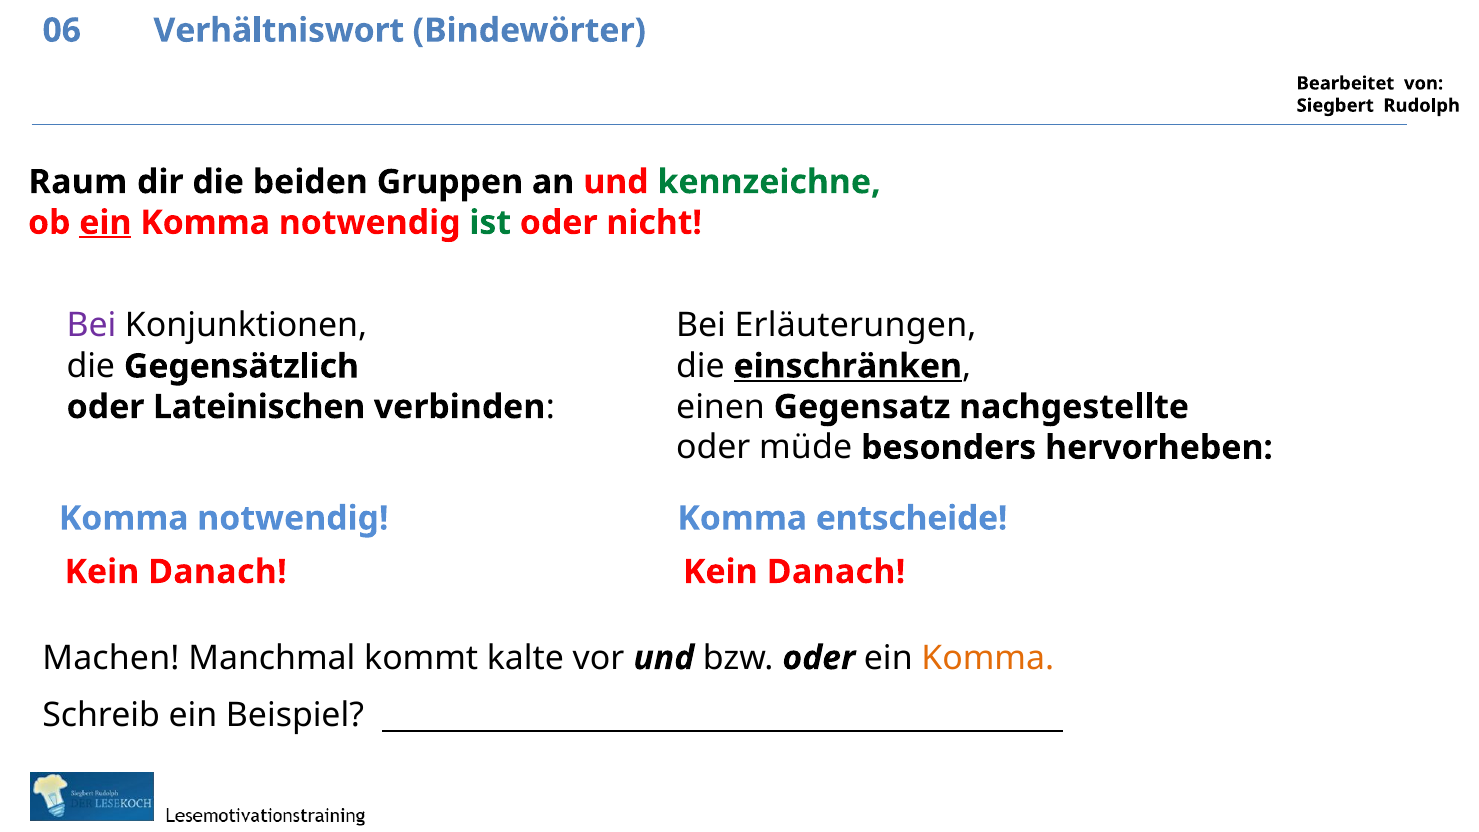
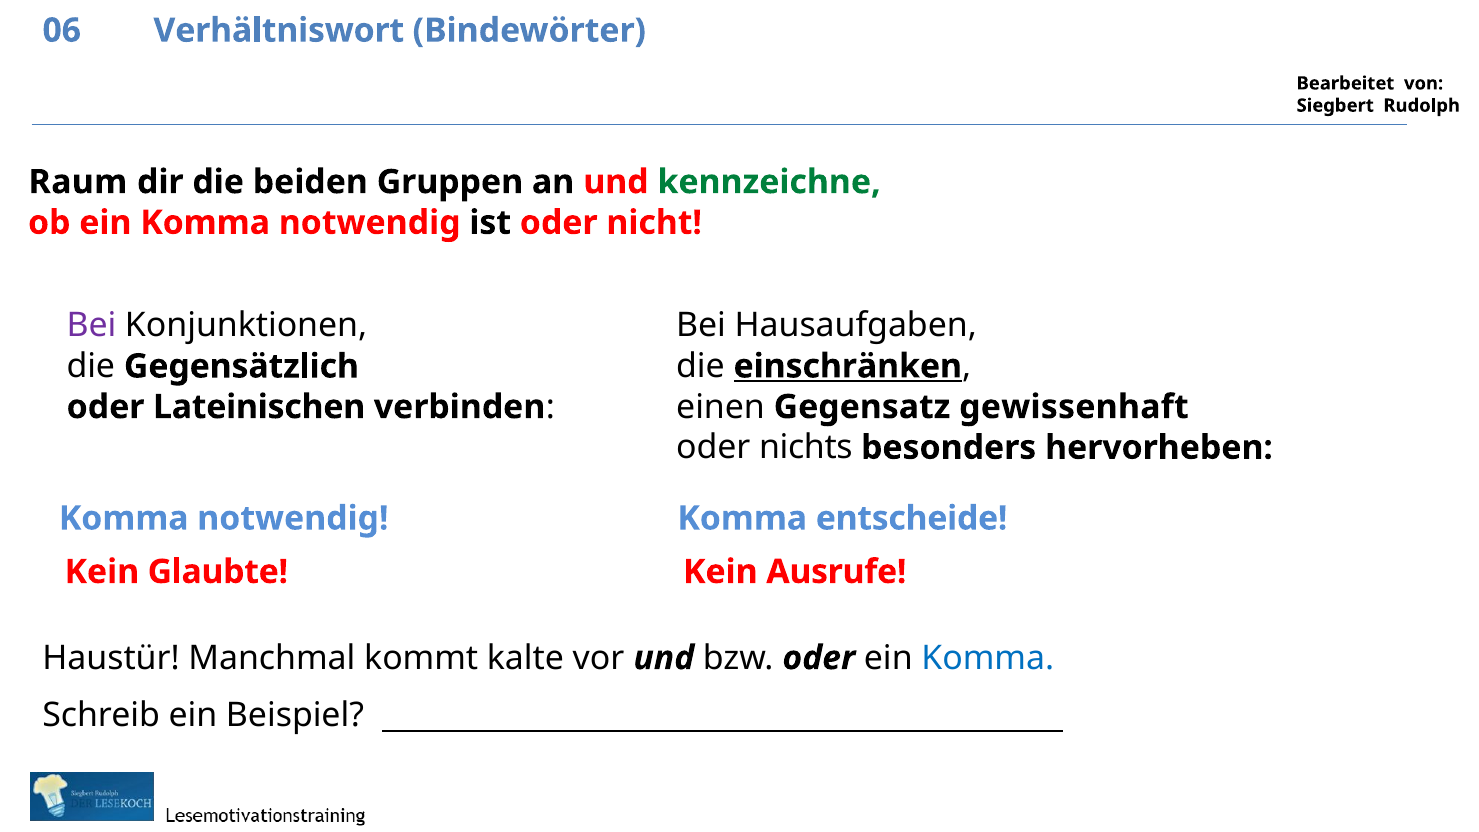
ein at (105, 223) underline: present -> none
ist colour: green -> black
Erläuterungen: Erläuterungen -> Hausaufgaben
nachgestellte: nachgestellte -> gewissenhaft
müde: müde -> nichts
Danach at (217, 572): Danach -> Glaubte
Danach at (836, 572): Danach -> Ausrufe
Machen: Machen -> Haustür
Komma at (988, 658) colour: orange -> blue
